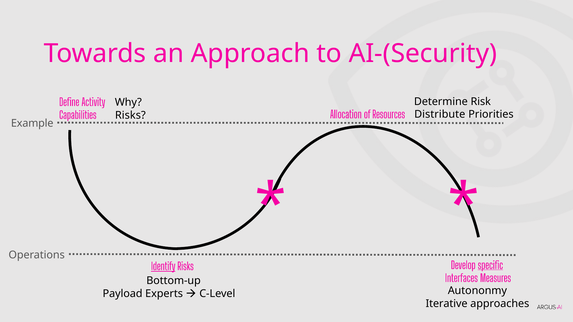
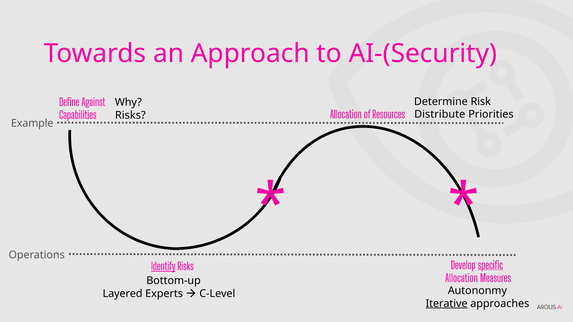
Activity: Activity -> Against
Interfaces at (461, 279): Interfaces -> Allocation
Payload: Payload -> Layered
Iterative underline: none -> present
